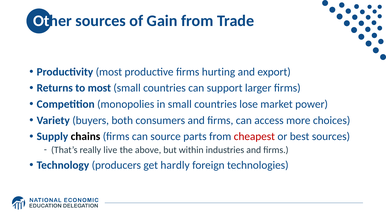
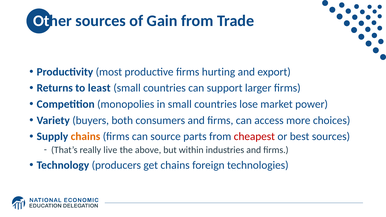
to most: most -> least
chains at (85, 137) colour: black -> orange
get hardly: hardly -> chains
